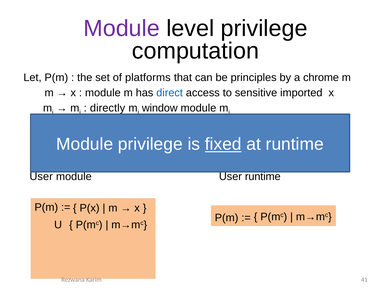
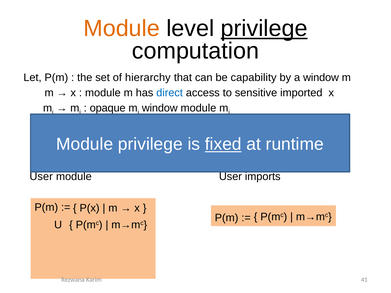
Module at (122, 28) colour: purple -> orange
privilege at (264, 28) underline: none -> present
platforms: platforms -> hierarchy
principles: principles -> capability
a chrome: chrome -> window
directly: directly -> opaque
User runtime: runtime -> imports
